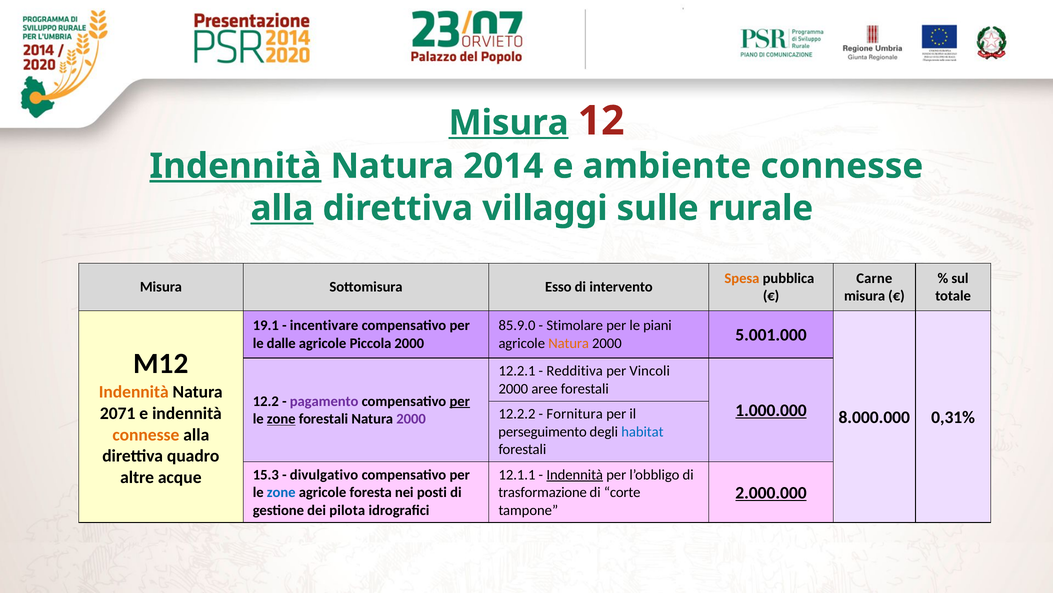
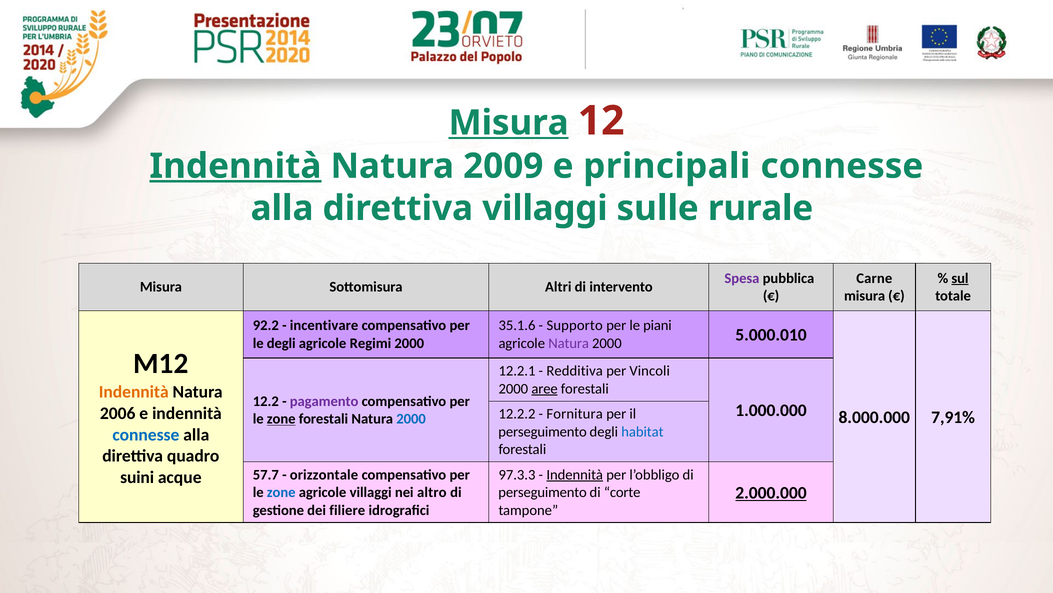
2014: 2014 -> 2009
ambiente: ambiente -> principali
alla at (282, 208) underline: present -> none
Spesa colour: orange -> purple
sul underline: none -> present
Esso: Esso -> Altri
19.1: 19.1 -> 92.2
85.9.0: 85.9.0 -> 35.1.6
Stimolare: Stimolare -> Supporto
le dalle: dalle -> degli
Piccola: Piccola -> Regimi
Natura at (569, 343) colour: orange -> purple
5.001.000: 5.001.000 -> 5.000.010
aree underline: none -> present
per at (460, 401) underline: present -> none
1.000.000 underline: present -> none
2071: 2071 -> 2006
0,31%: 0,31% -> 7,91%
2000 at (411, 418) colour: purple -> blue
connesse at (146, 434) colour: orange -> blue
15.3: 15.3 -> 57.7
divulgativo: divulgativo -> orizzontale
12.1.1: 12.1.1 -> 97.3.3
altre: altre -> suini
agricole foresta: foresta -> villaggi
posti: posti -> altro
trasformazione at (543, 492): trasformazione -> perseguimento
pilota: pilota -> filiere
